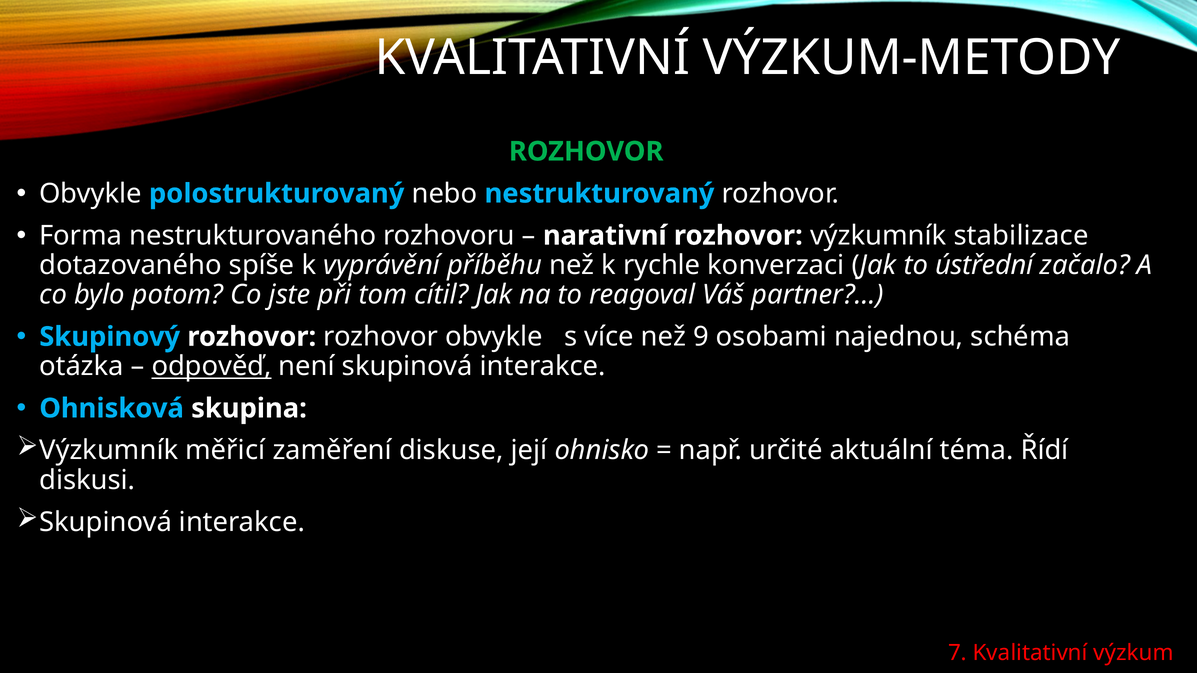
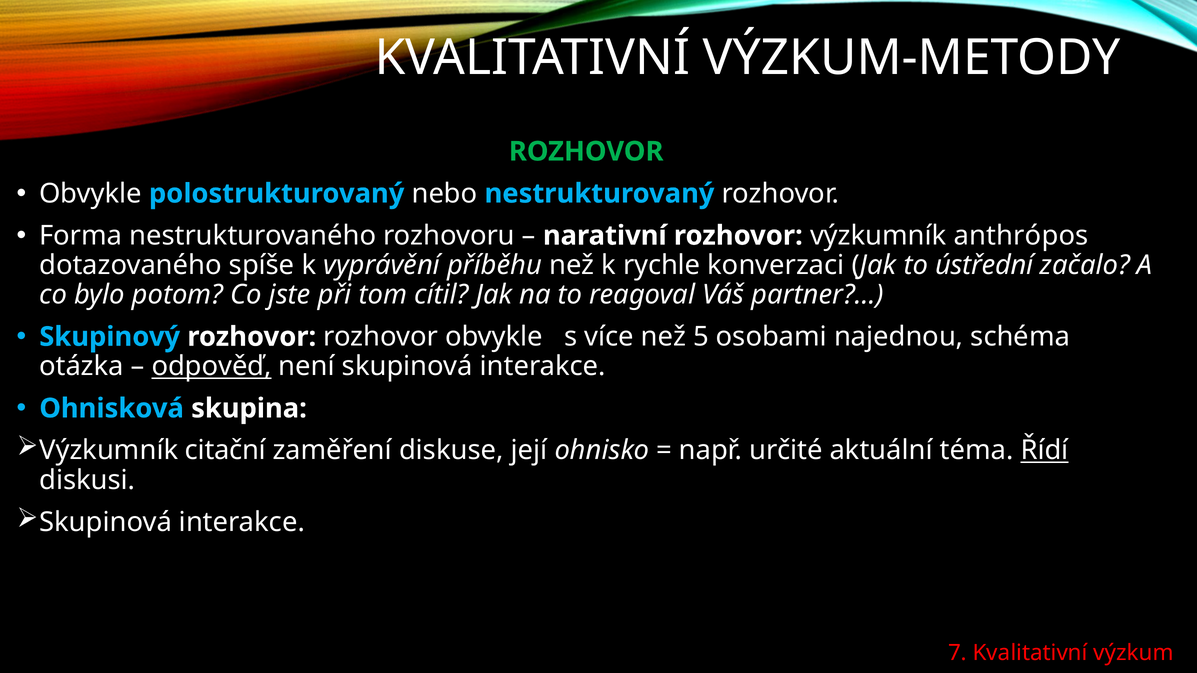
stabilizace: stabilizace -> anthrópos
9: 9 -> 5
měřicí: měřicí -> citační
Řídí underline: none -> present
